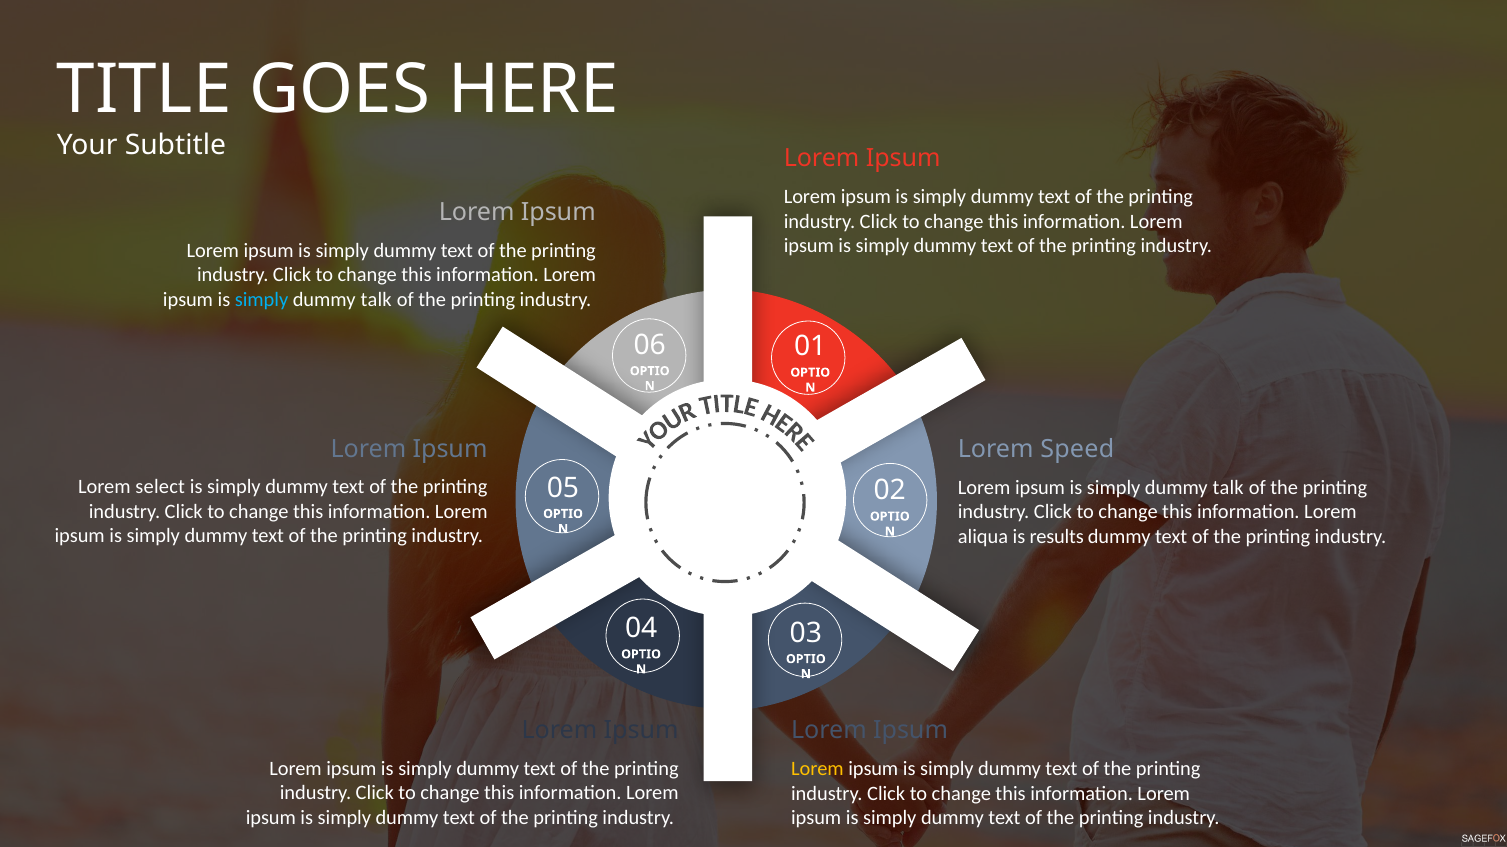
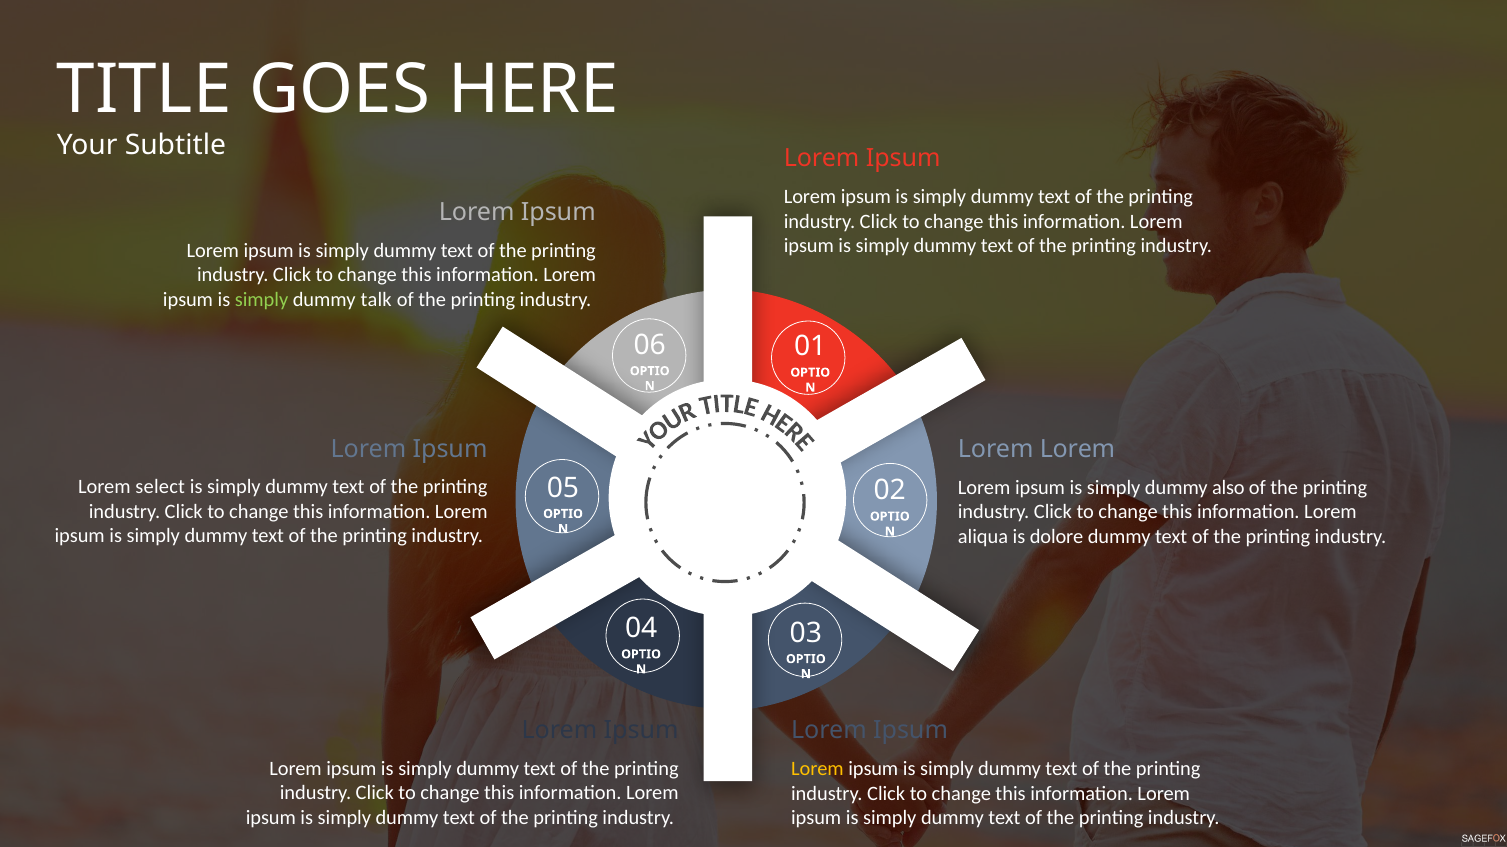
simply at (262, 300) colour: light blue -> light green
Speed at (1077, 450): Speed -> Lorem
talk at (1228, 488): talk -> also
results: results -> dolore
